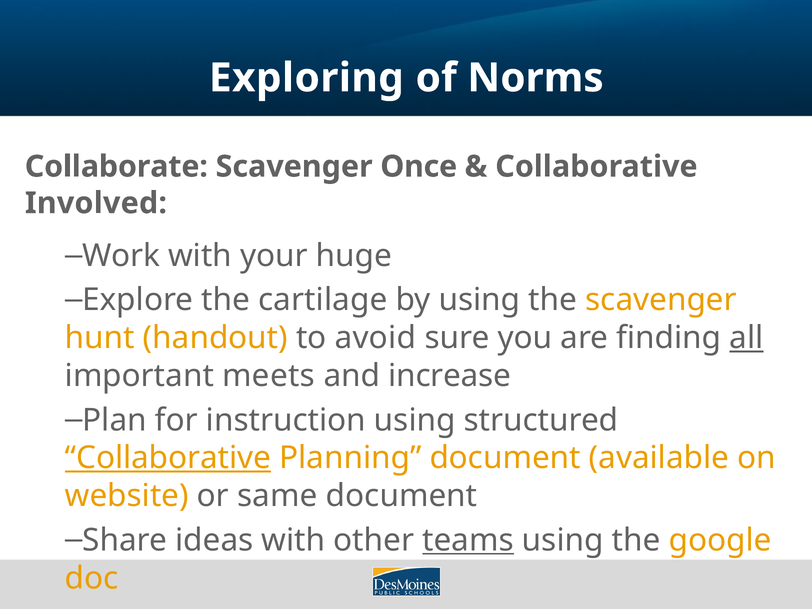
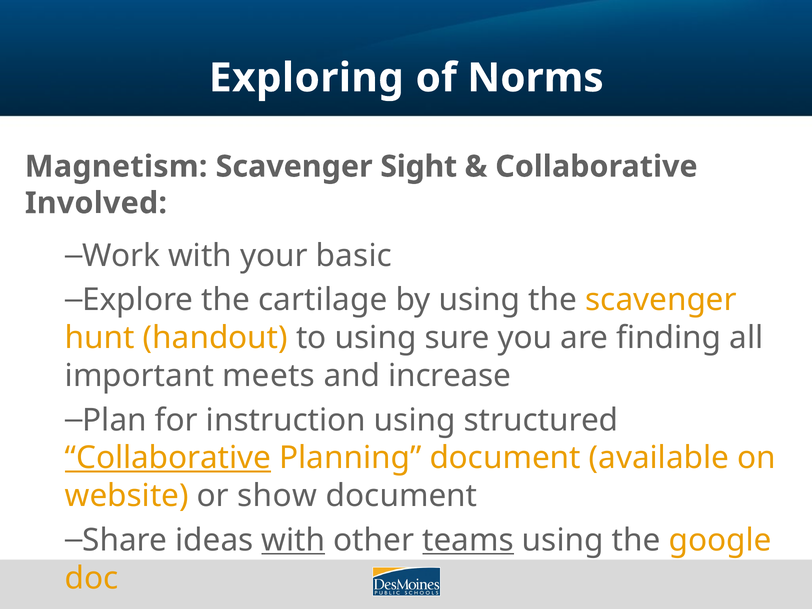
Collaborate: Collaborate -> Magnetism
Once: Once -> Sight
huge: huge -> basic
to avoid: avoid -> using
all underline: present -> none
same: same -> show
with at (293, 540) underline: none -> present
